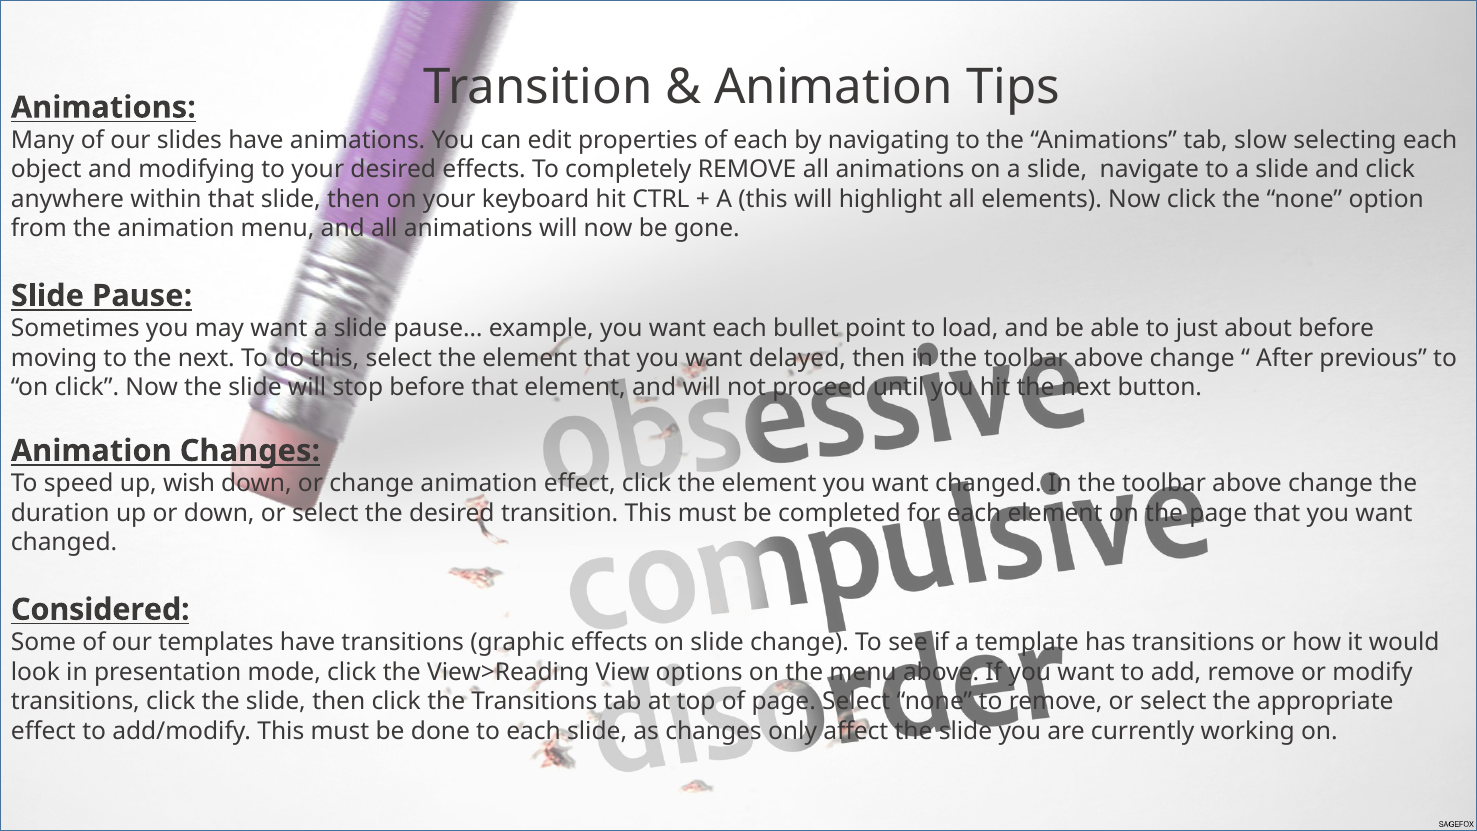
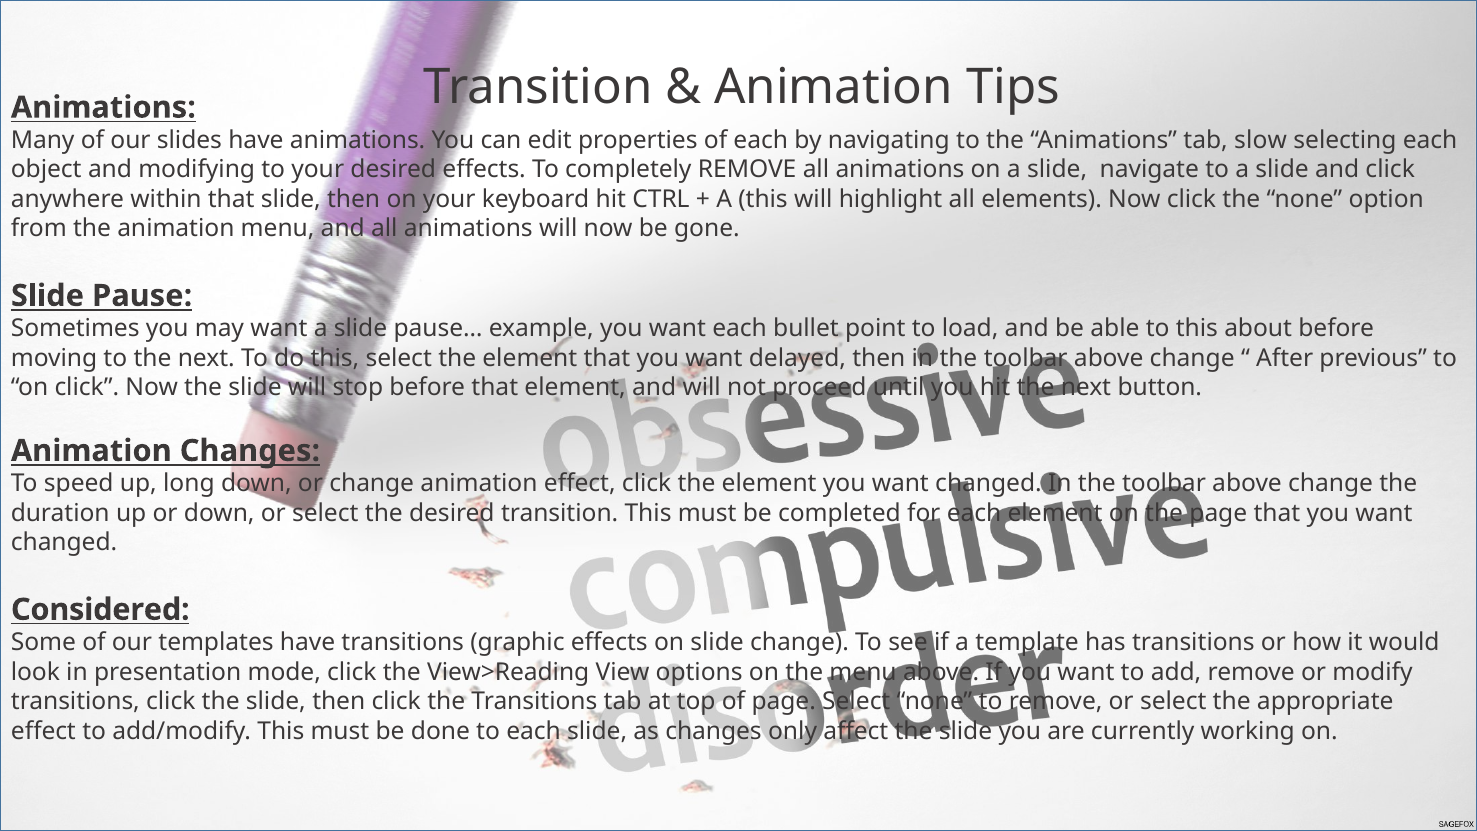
to just: just -> this
wish: wish -> long
